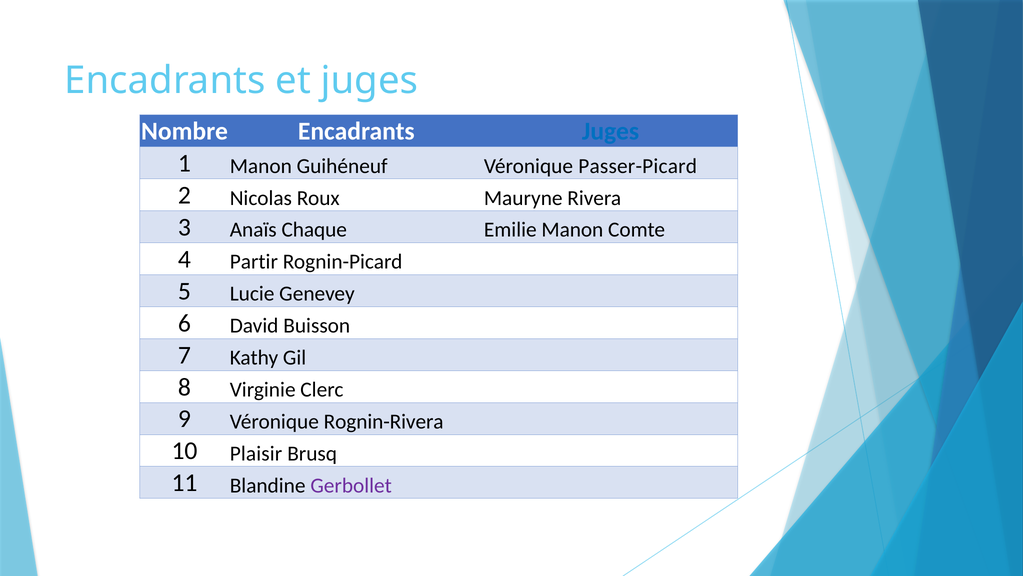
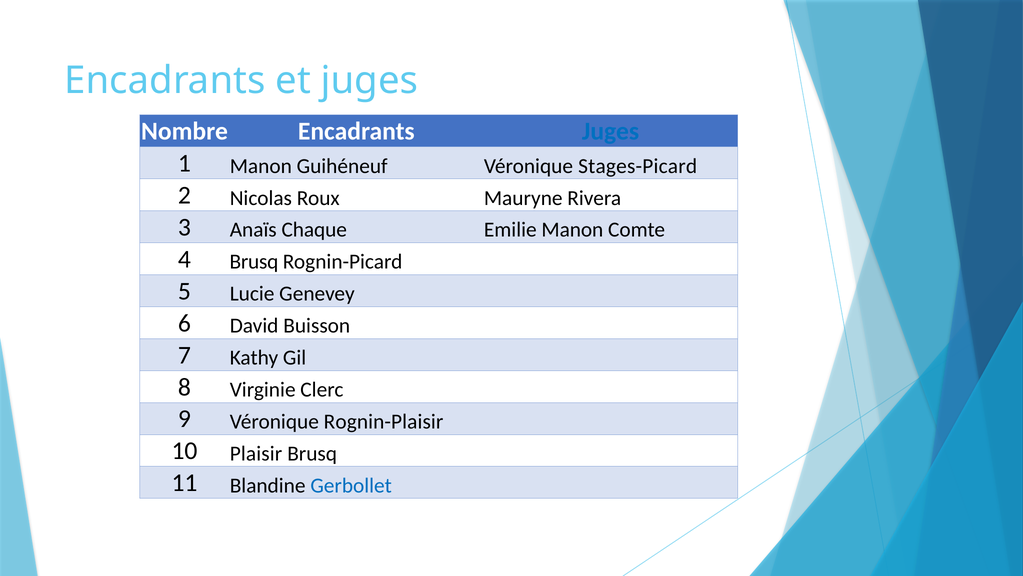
Passer-Picard: Passer-Picard -> Stages-Picard
4 Partir: Partir -> Brusq
Rognin-Rivera: Rognin-Rivera -> Rognin-Plaisir
Gerbollet colour: purple -> blue
